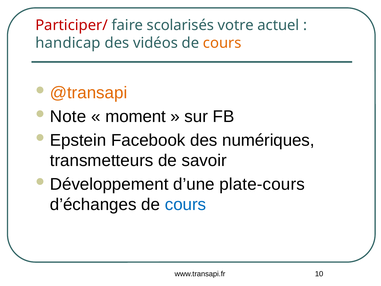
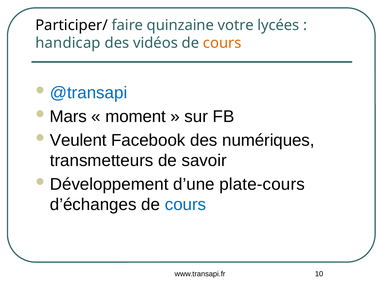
Participer/ colour: red -> black
scolarisés: scolarisés -> quinzaine
actuel: actuel -> lycées
@transapi colour: orange -> blue
Note: Note -> Mars
Epstein: Epstein -> Veulent
